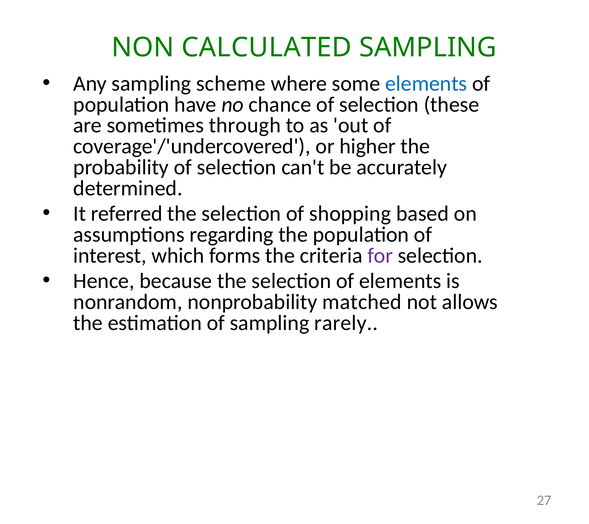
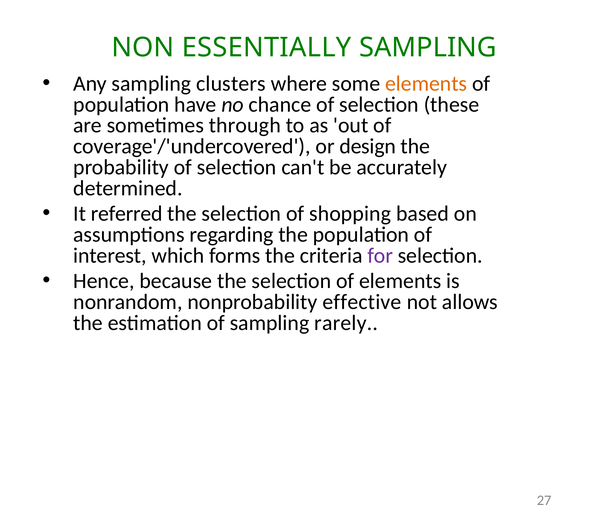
CALCULATED: CALCULATED -> ESSENTIALLY
scheme: scheme -> clusters
elements at (426, 83) colour: blue -> orange
higher: higher -> design
matched: matched -> effective
